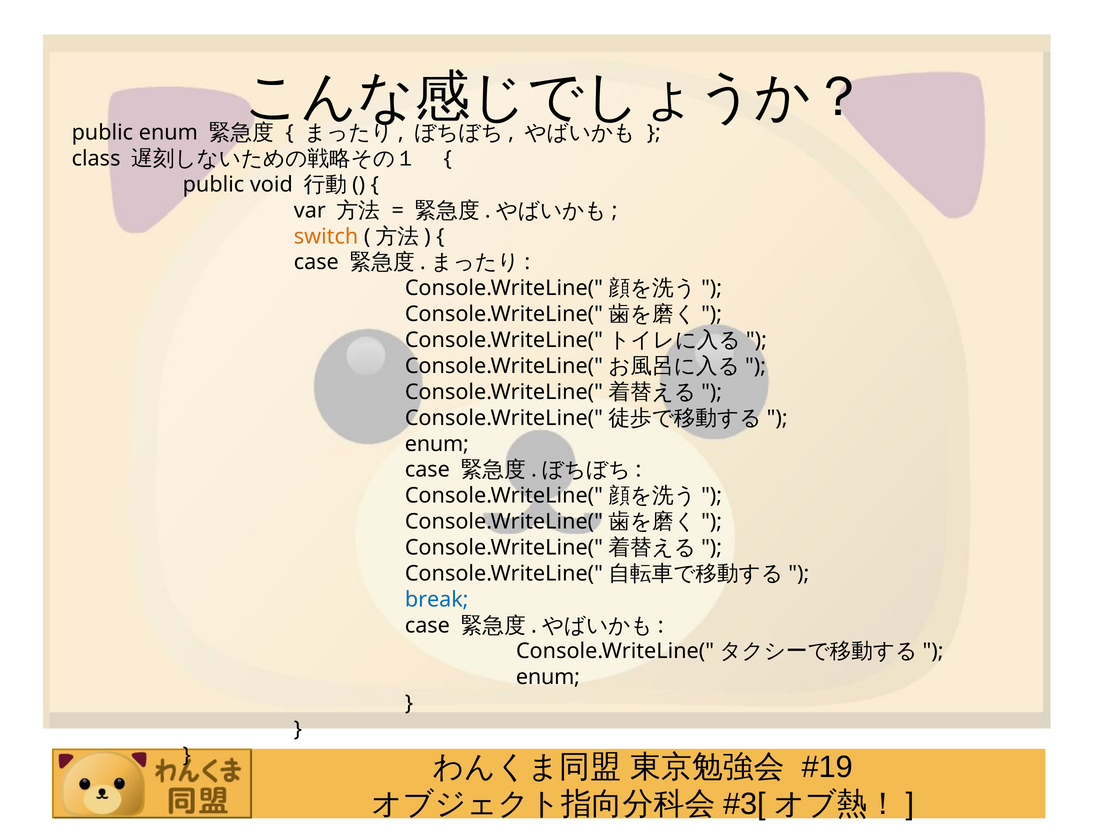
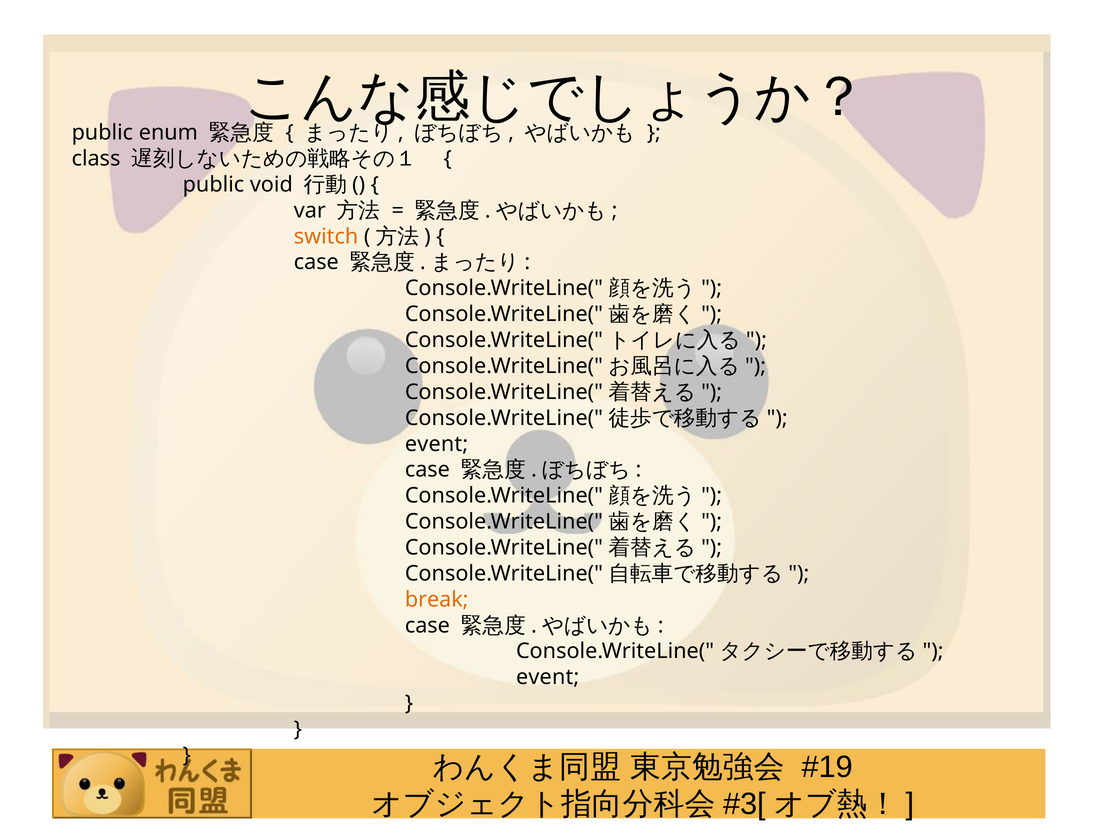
enum at (437, 444): enum -> event
break colour: blue -> orange
enum at (548, 677): enum -> event
